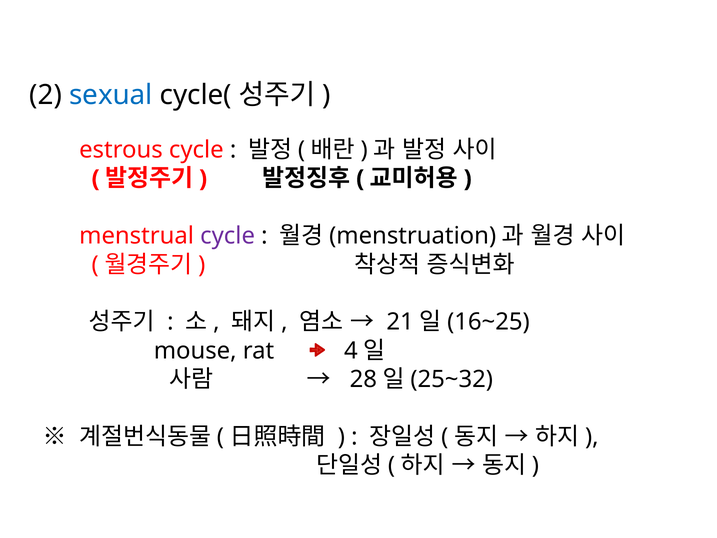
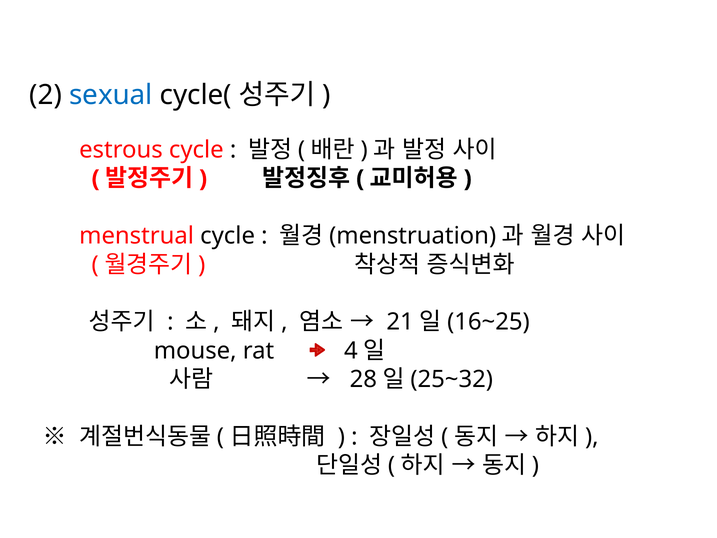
cycle at (228, 236) colour: purple -> black
